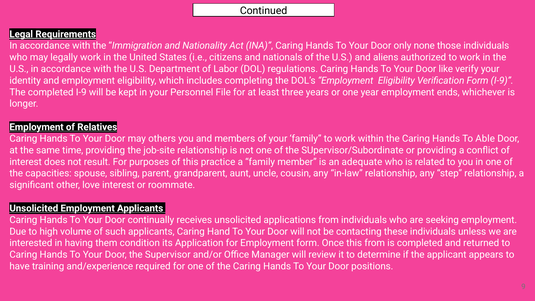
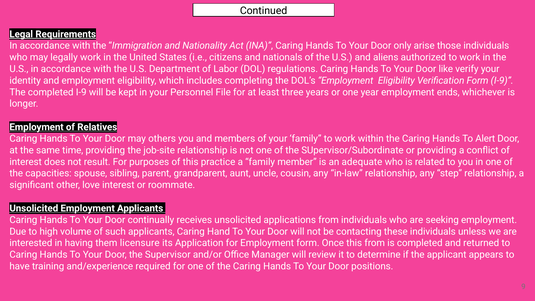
none: none -> arise
Able: Able -> Alert
condition: condition -> licensure
